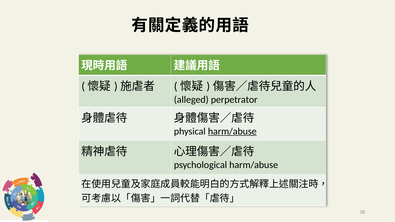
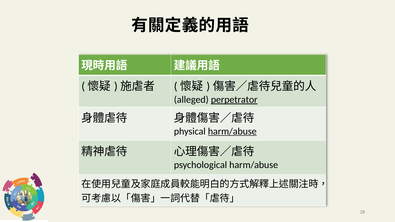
perpetrator underline: none -> present
